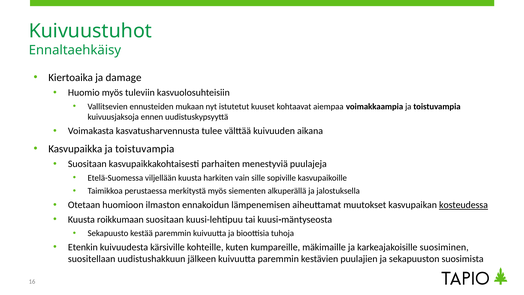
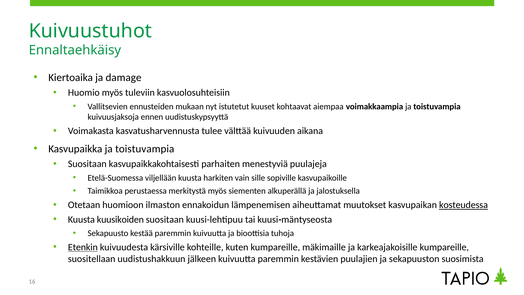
roikkumaan: roikkumaan -> kuusikoiden
Etenkin underline: none -> present
karkeajakoisille suosiminen: suosiminen -> kumpareille
